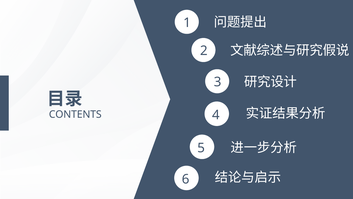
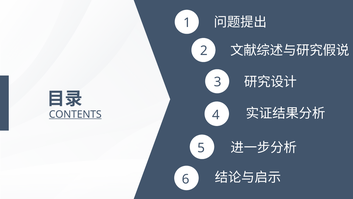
CONTENTS underline: none -> present
